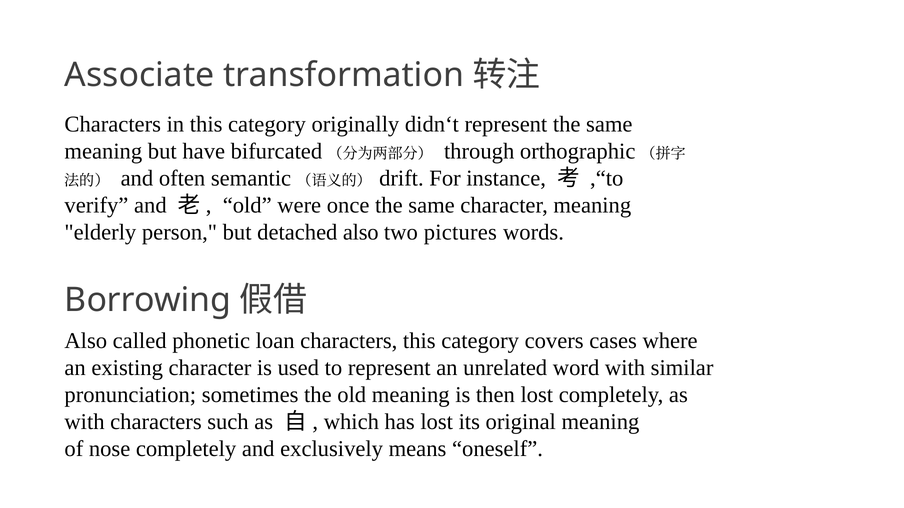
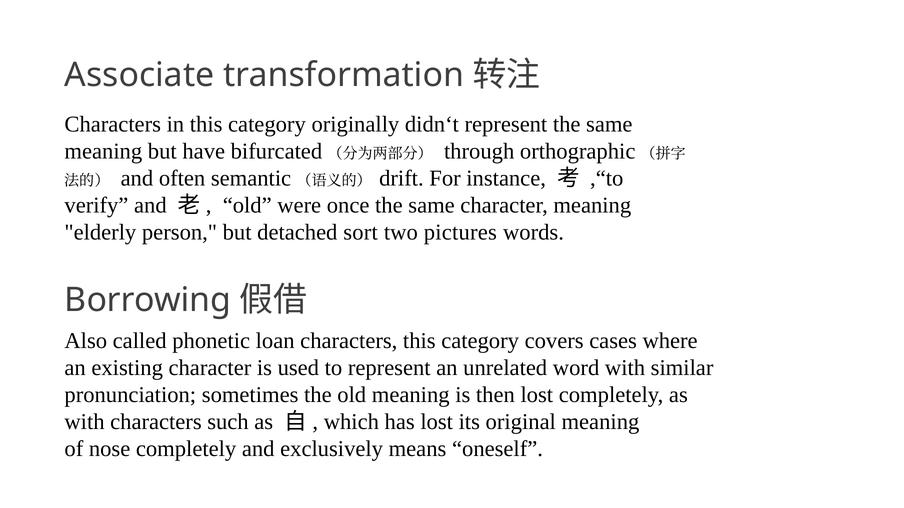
detached also: also -> sort
